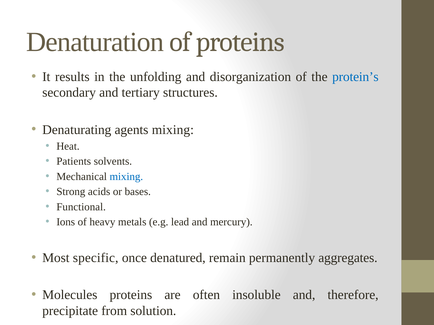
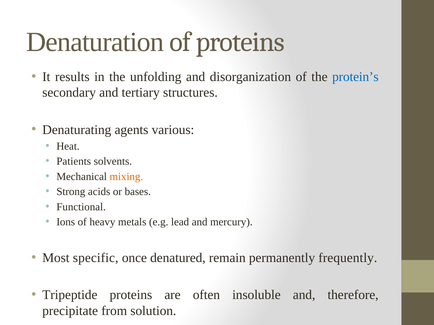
agents mixing: mixing -> various
mixing at (126, 177) colour: blue -> orange
aggregates: aggregates -> frequently
Molecules: Molecules -> Tripeptide
